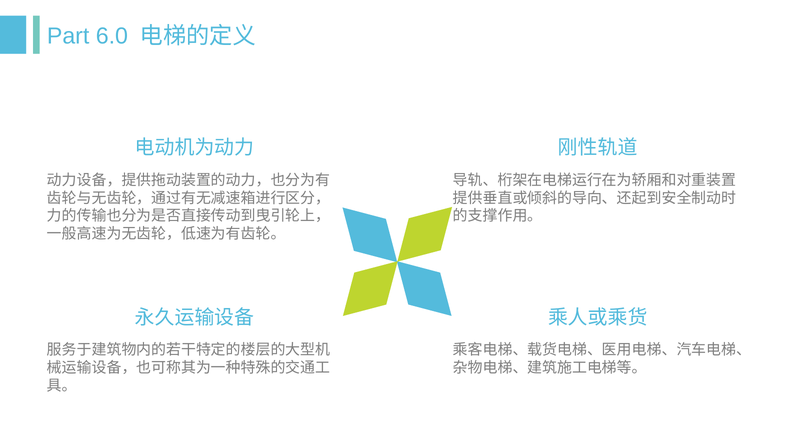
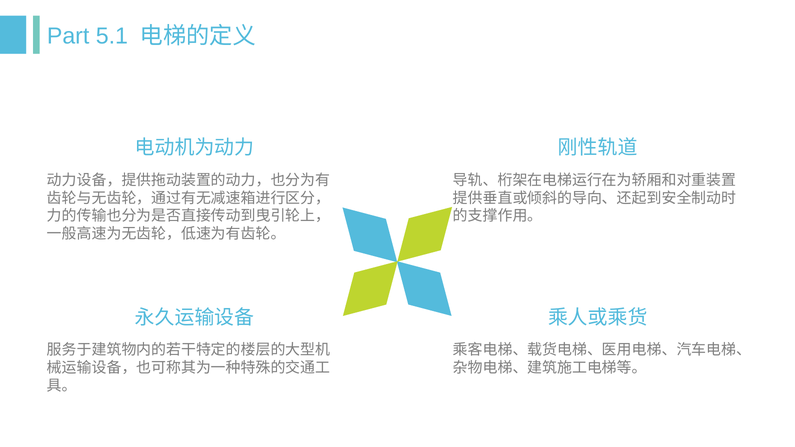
6.0: 6.0 -> 5.1
